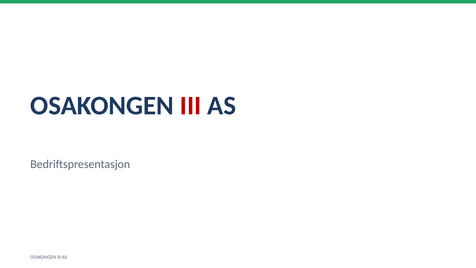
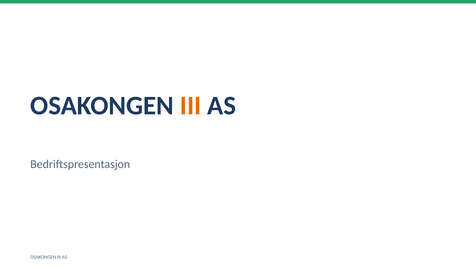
III at (191, 106) colour: red -> orange
